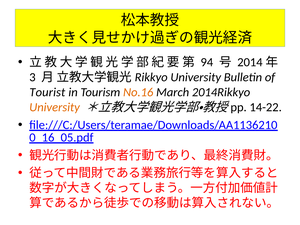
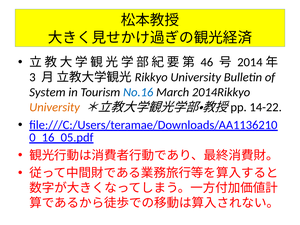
94: 94 -> 46
Tourist: Tourist -> System
No.16 colour: orange -> blue
